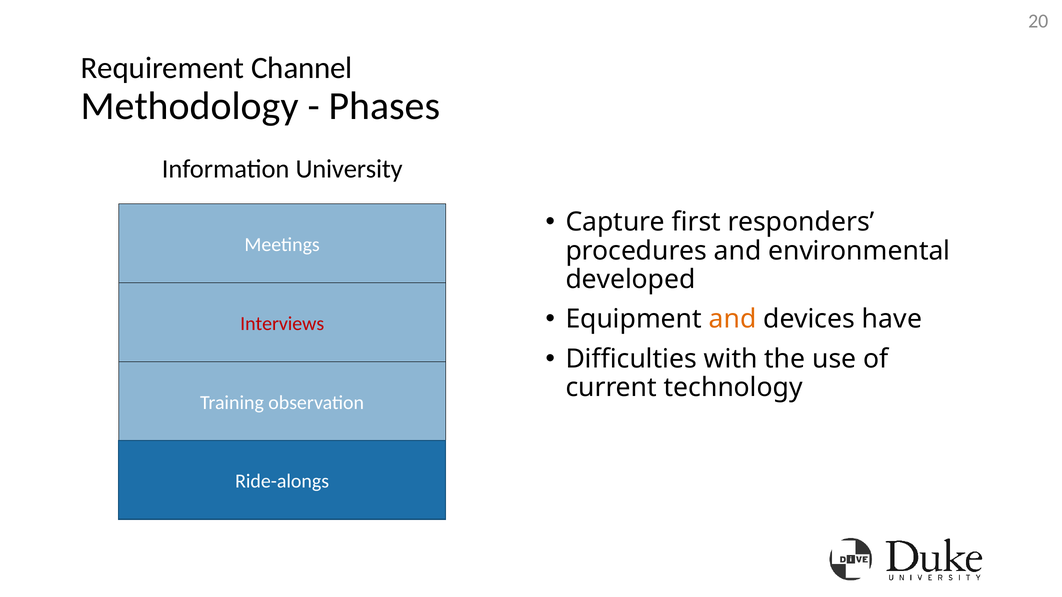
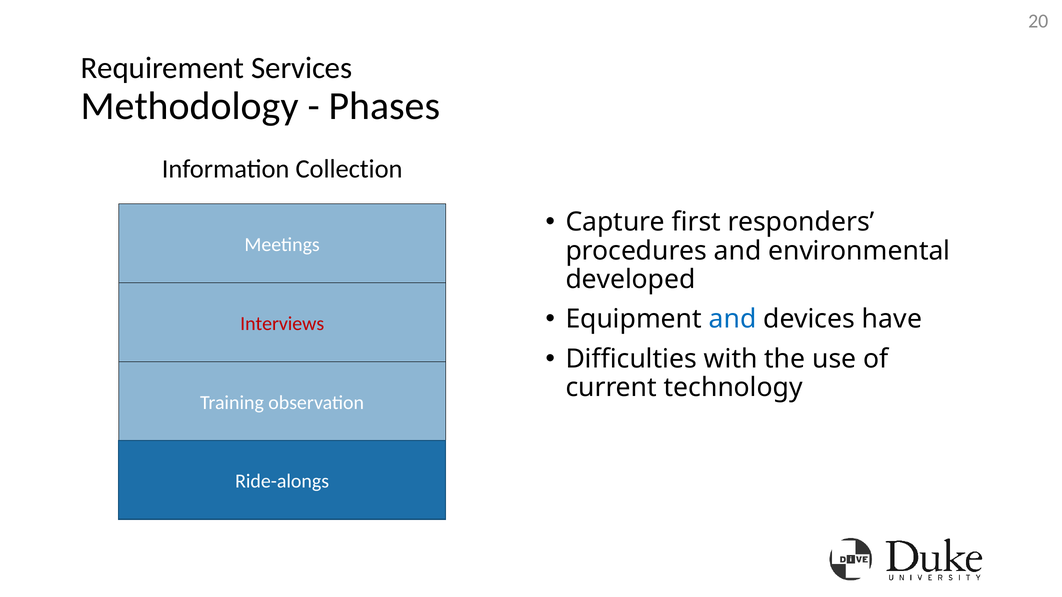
Channel: Channel -> Services
University: University -> Collection
and at (733, 319) colour: orange -> blue
